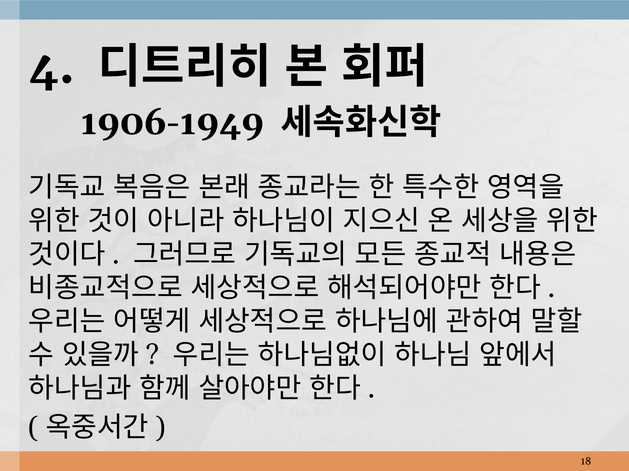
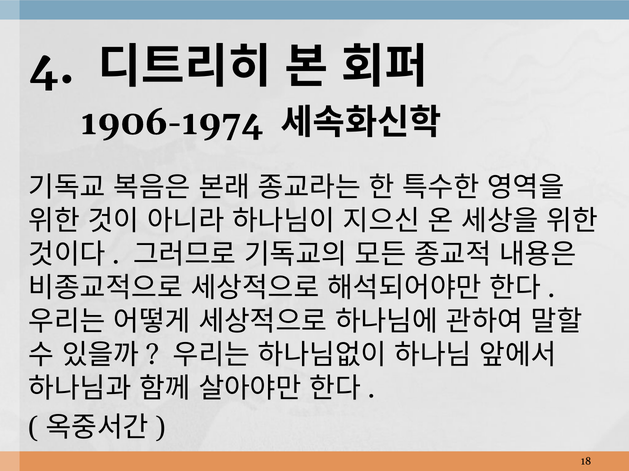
1906-1949: 1906-1949 -> 1906-1974
